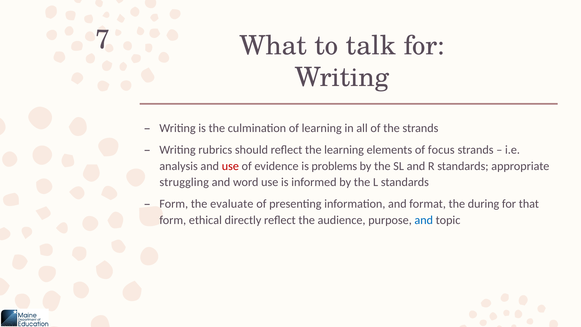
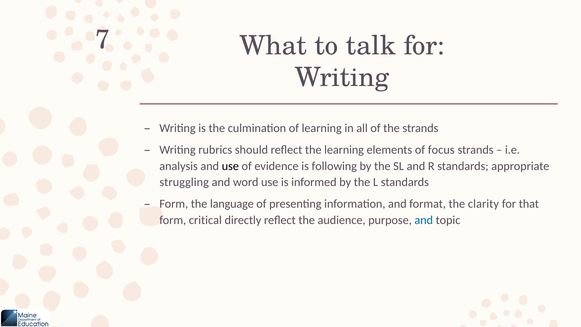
use at (230, 166) colour: red -> black
problems: problems -> following
evaluate: evaluate -> language
during: during -> clarity
ethical: ethical -> critical
